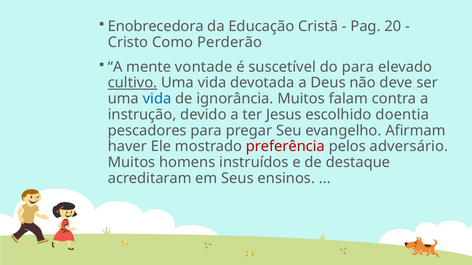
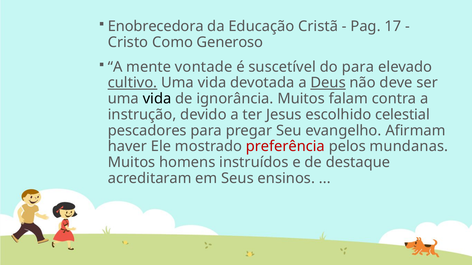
20: 20 -> 17
Perderão: Perderão -> Generoso
Deus underline: none -> present
vida at (157, 99) colour: blue -> black
doentia: doentia -> celestial
adversário: adversário -> mundanas
